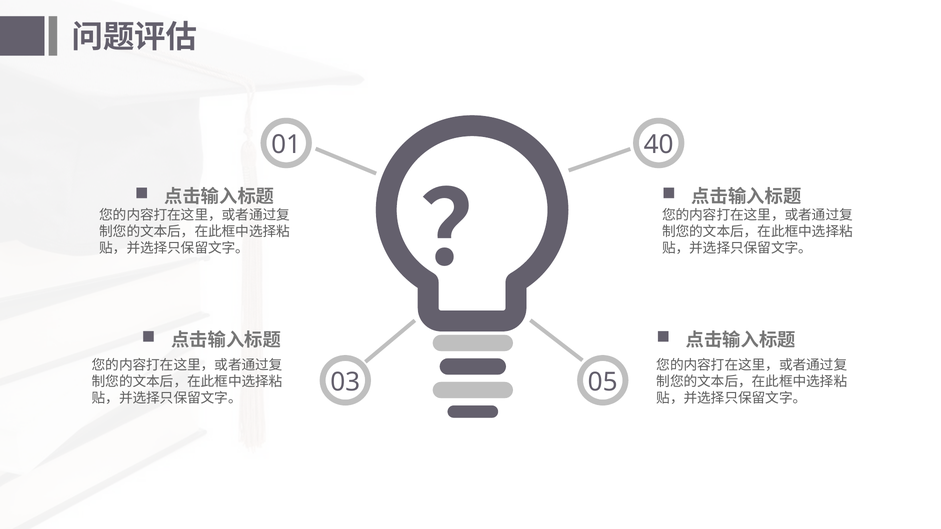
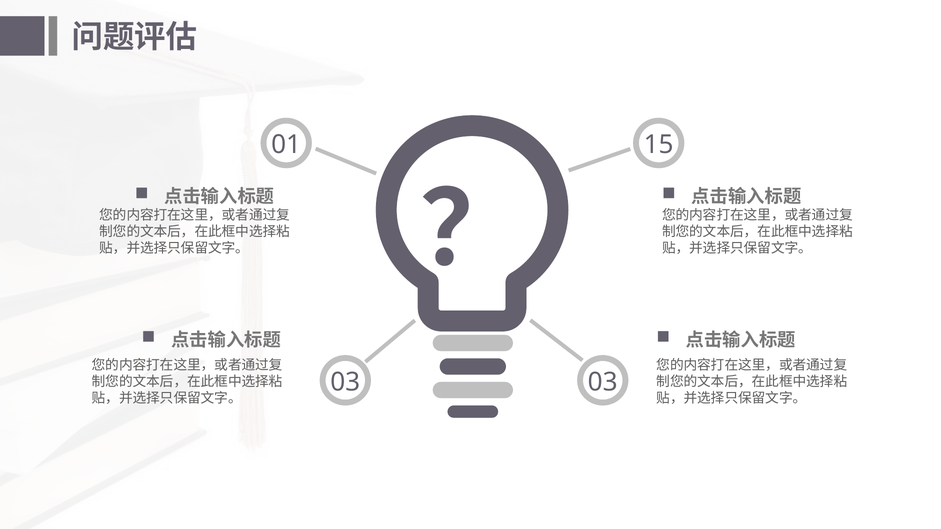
40: 40 -> 15
03 05: 05 -> 03
